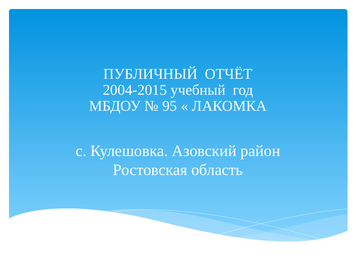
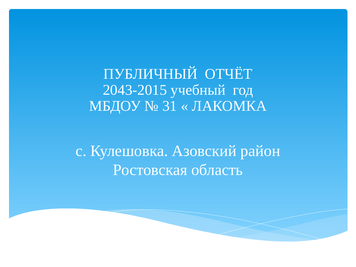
2004-2015: 2004-2015 -> 2043-2015
95: 95 -> 31
